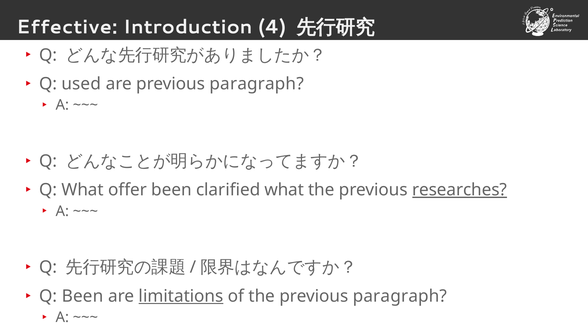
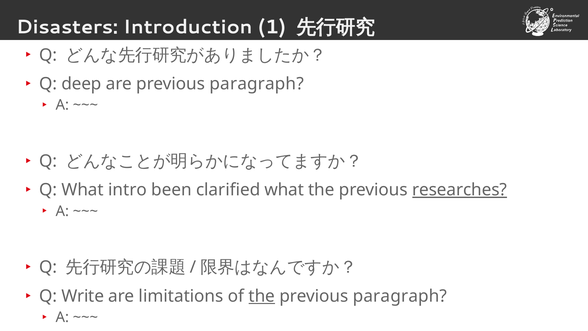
Effective: Effective -> Disasters
4: 4 -> 1
used: used -> deep
offer: offer -> intro
Q Been: Been -> Write
limitations underline: present -> none
the at (262, 296) underline: none -> present
